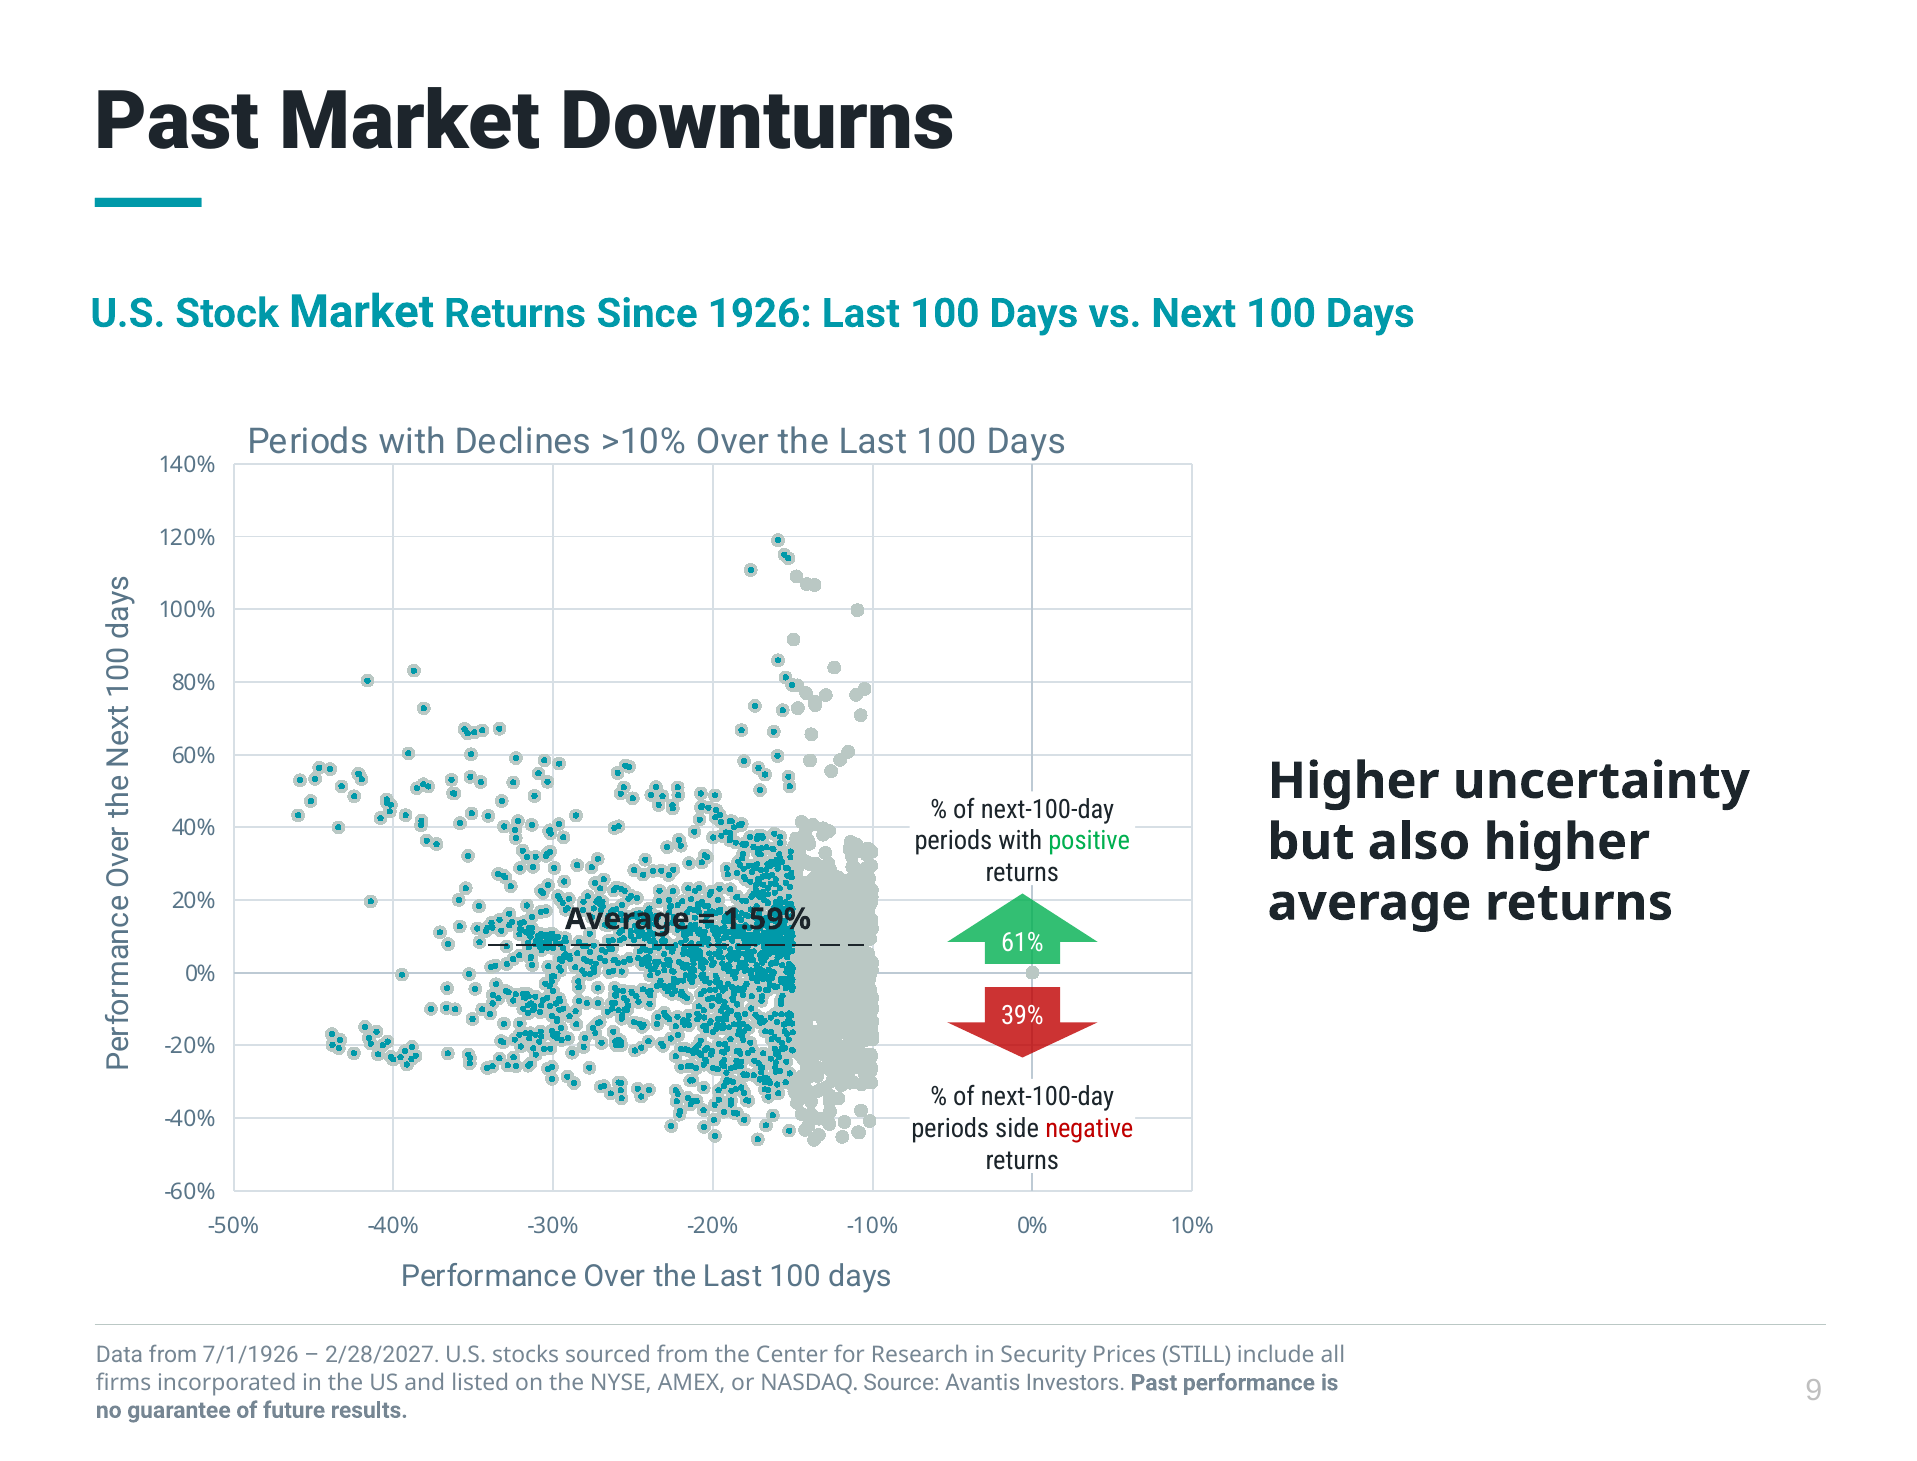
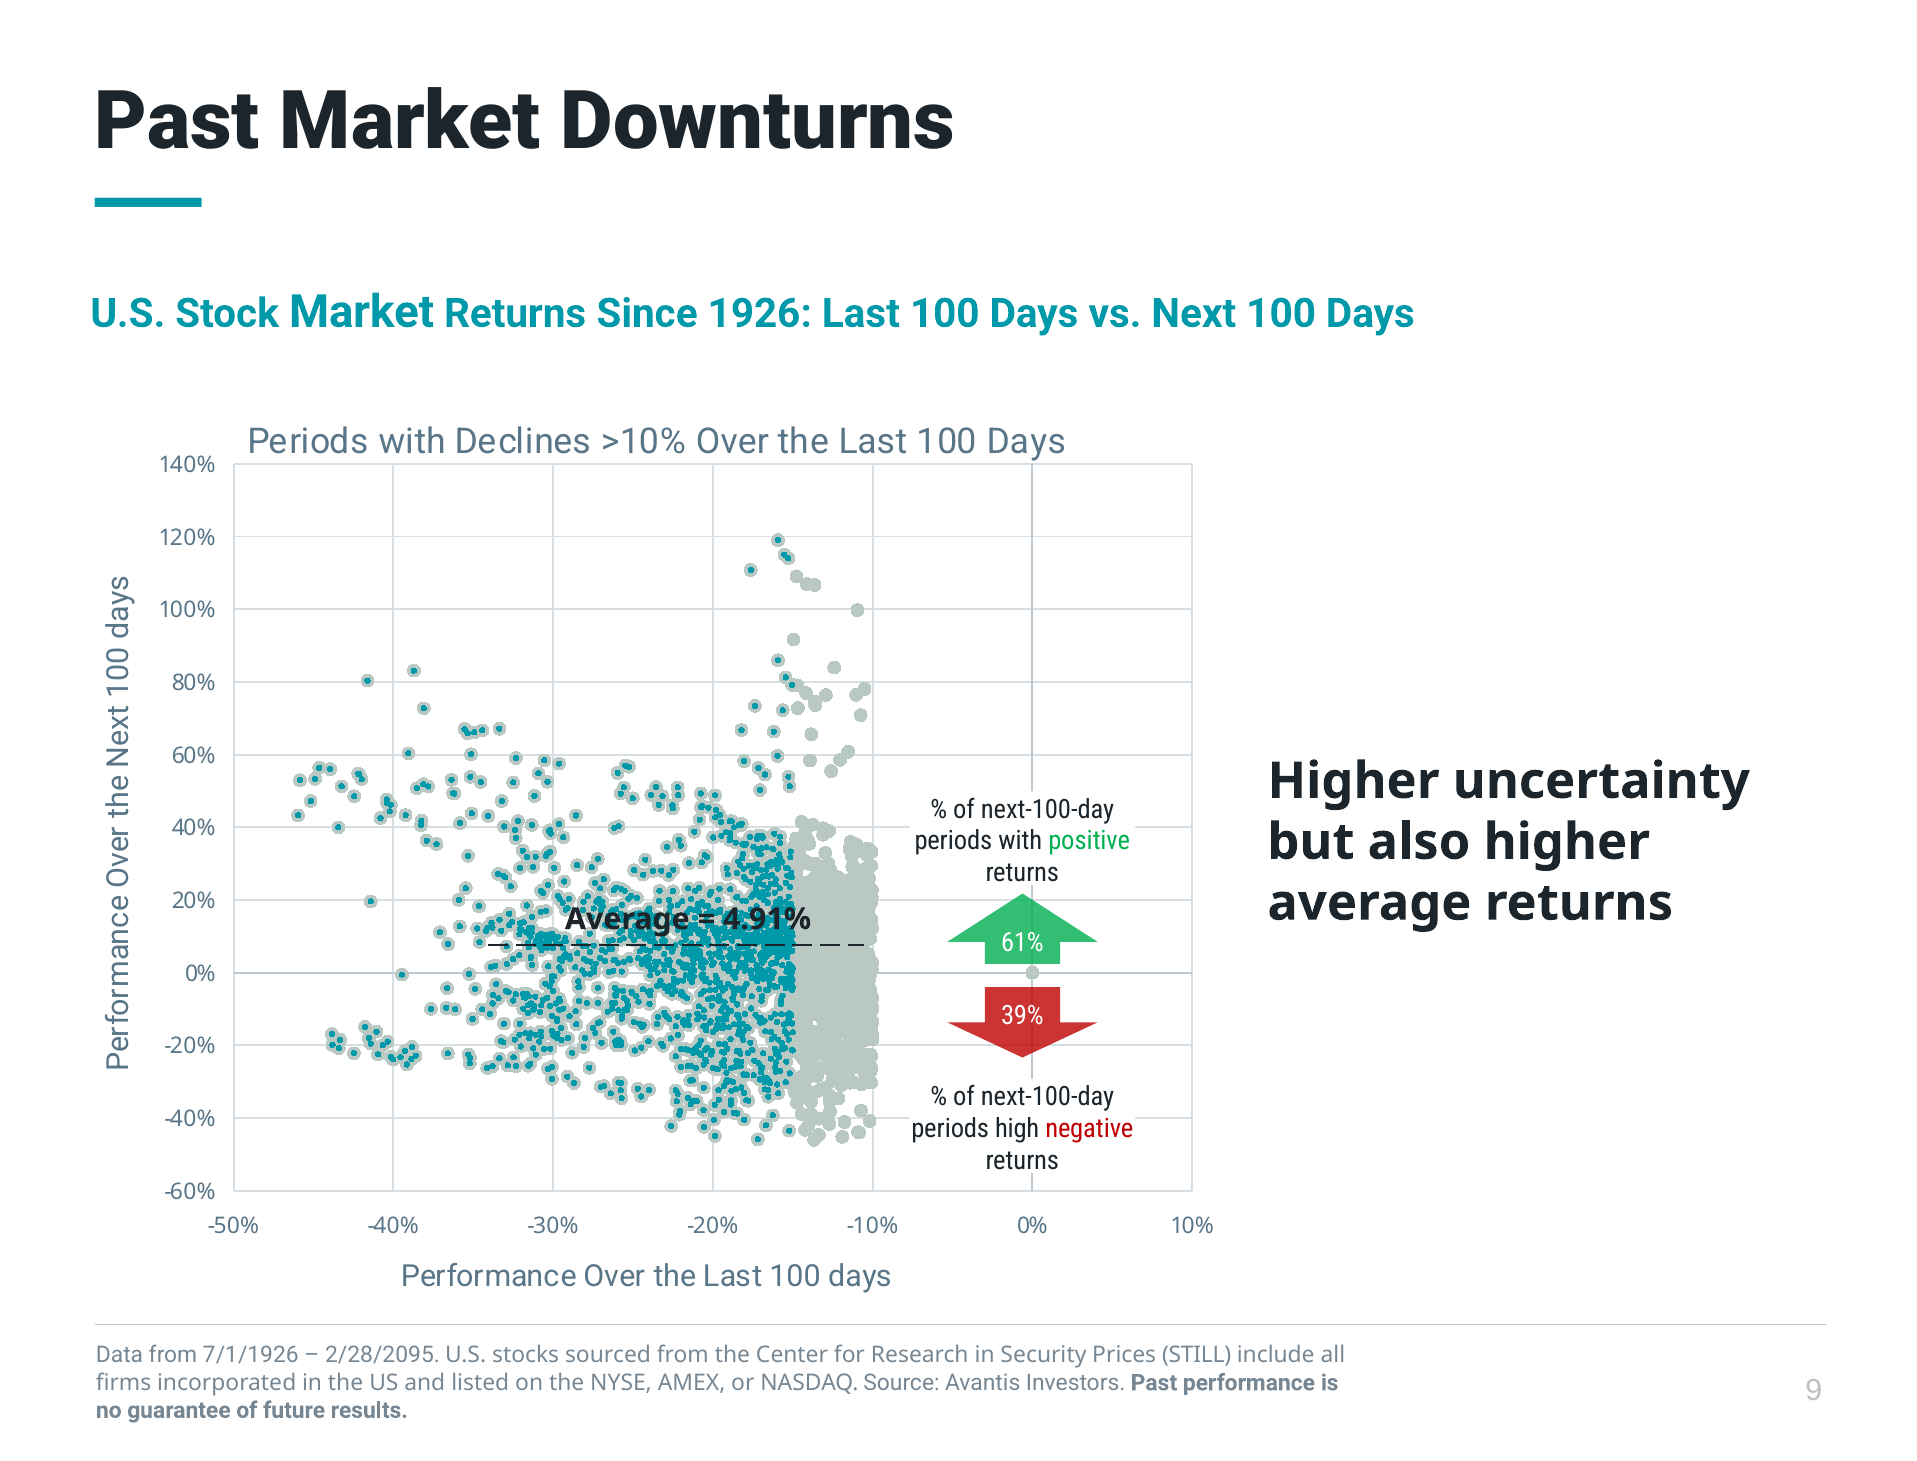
1.59%: 1.59% -> 4.91%
side: side -> high
2/28/2027: 2/28/2027 -> 2/28/2095
